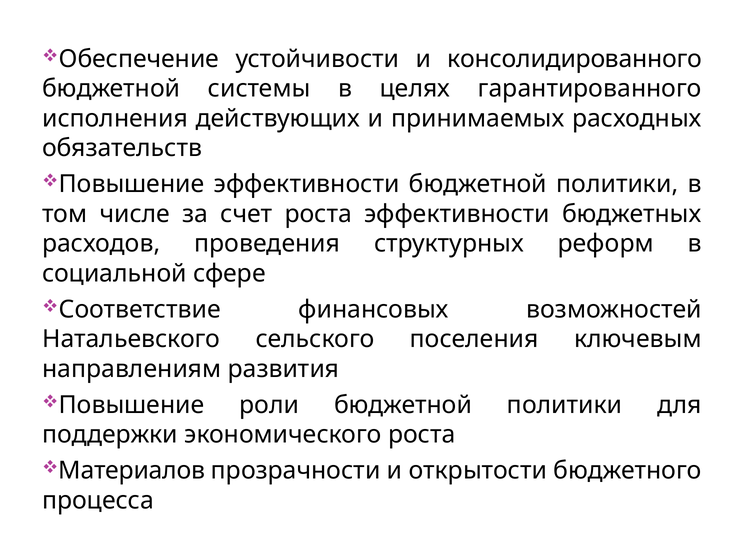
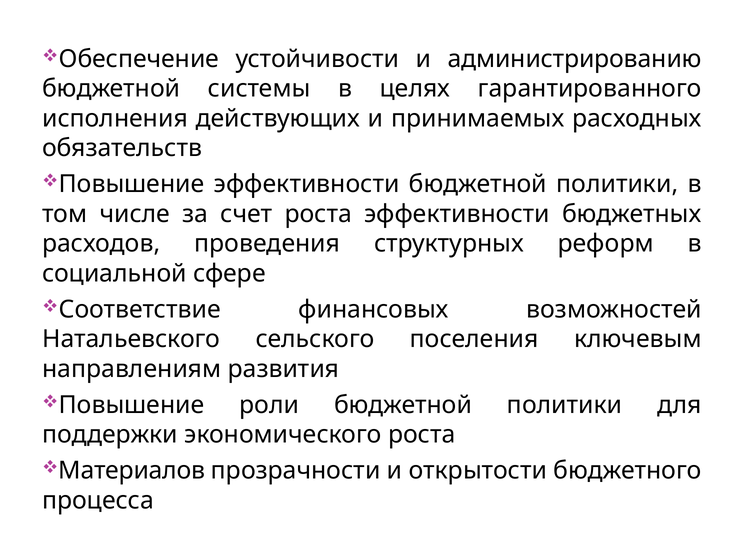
консолидированного: консолидированного -> администрированию
